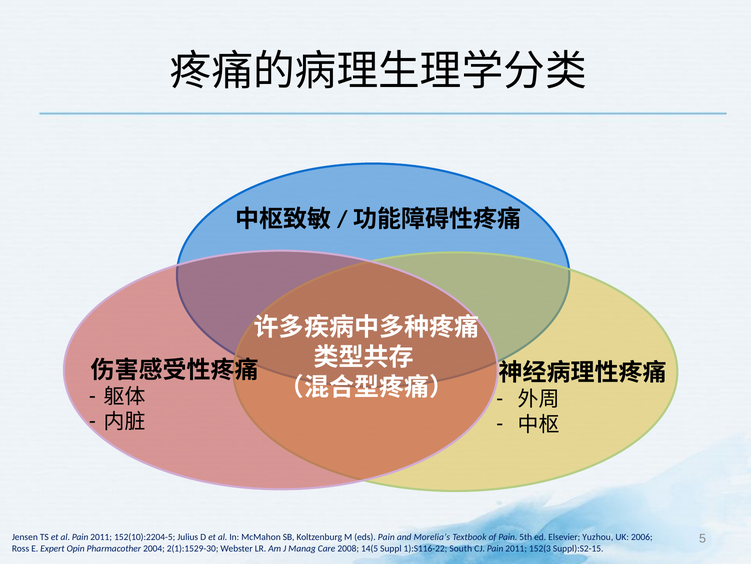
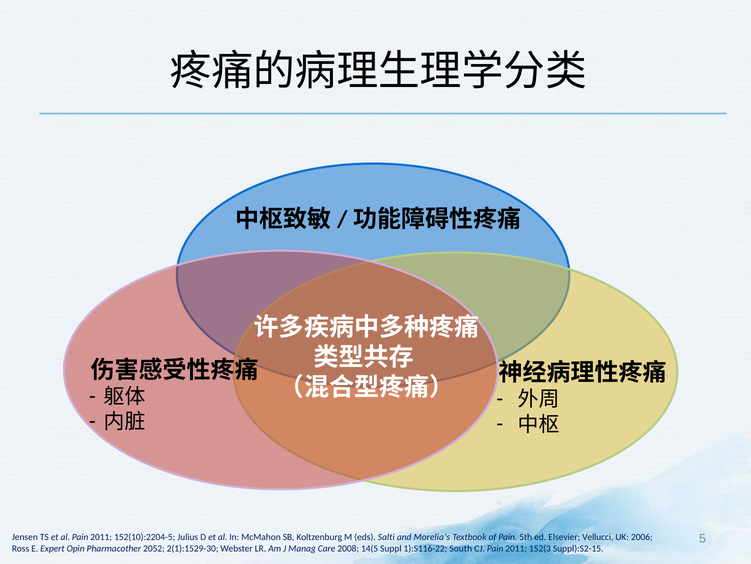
eds Pain: Pain -> Salti
Yuzhou: Yuzhou -> Vellucci
2004: 2004 -> 2052
